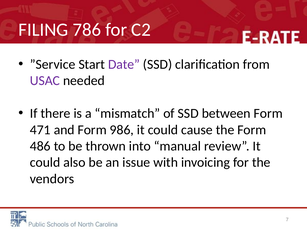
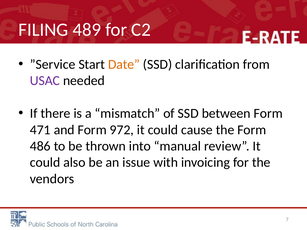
786: 786 -> 489
Date colour: purple -> orange
986: 986 -> 972
